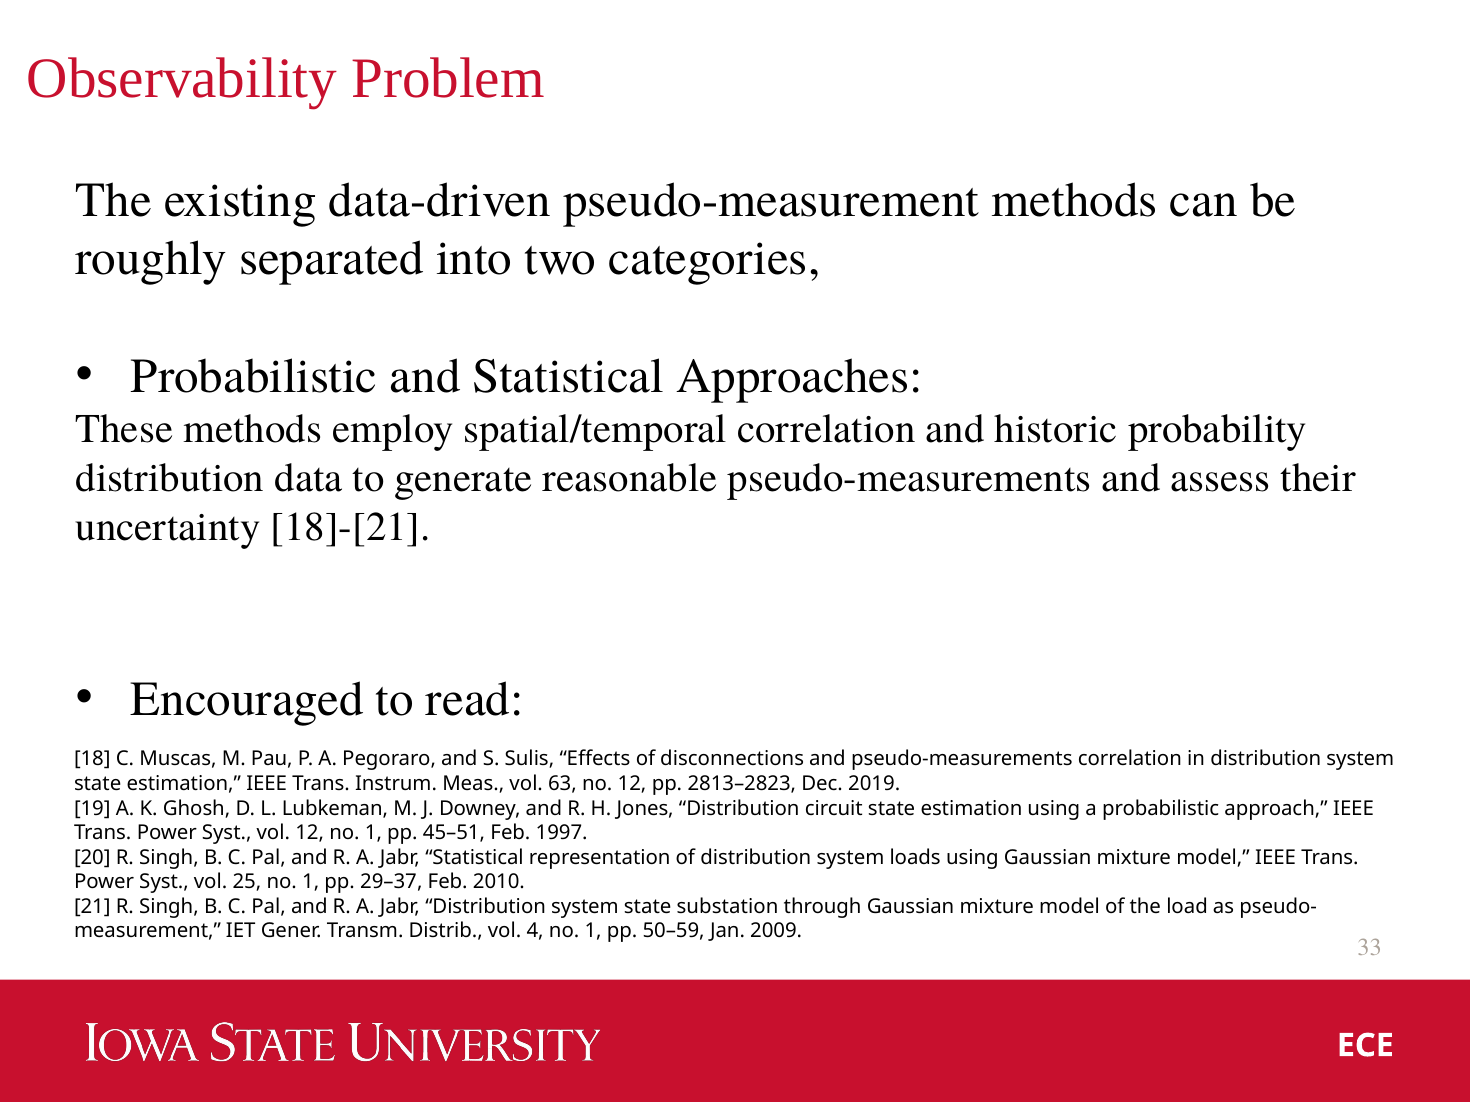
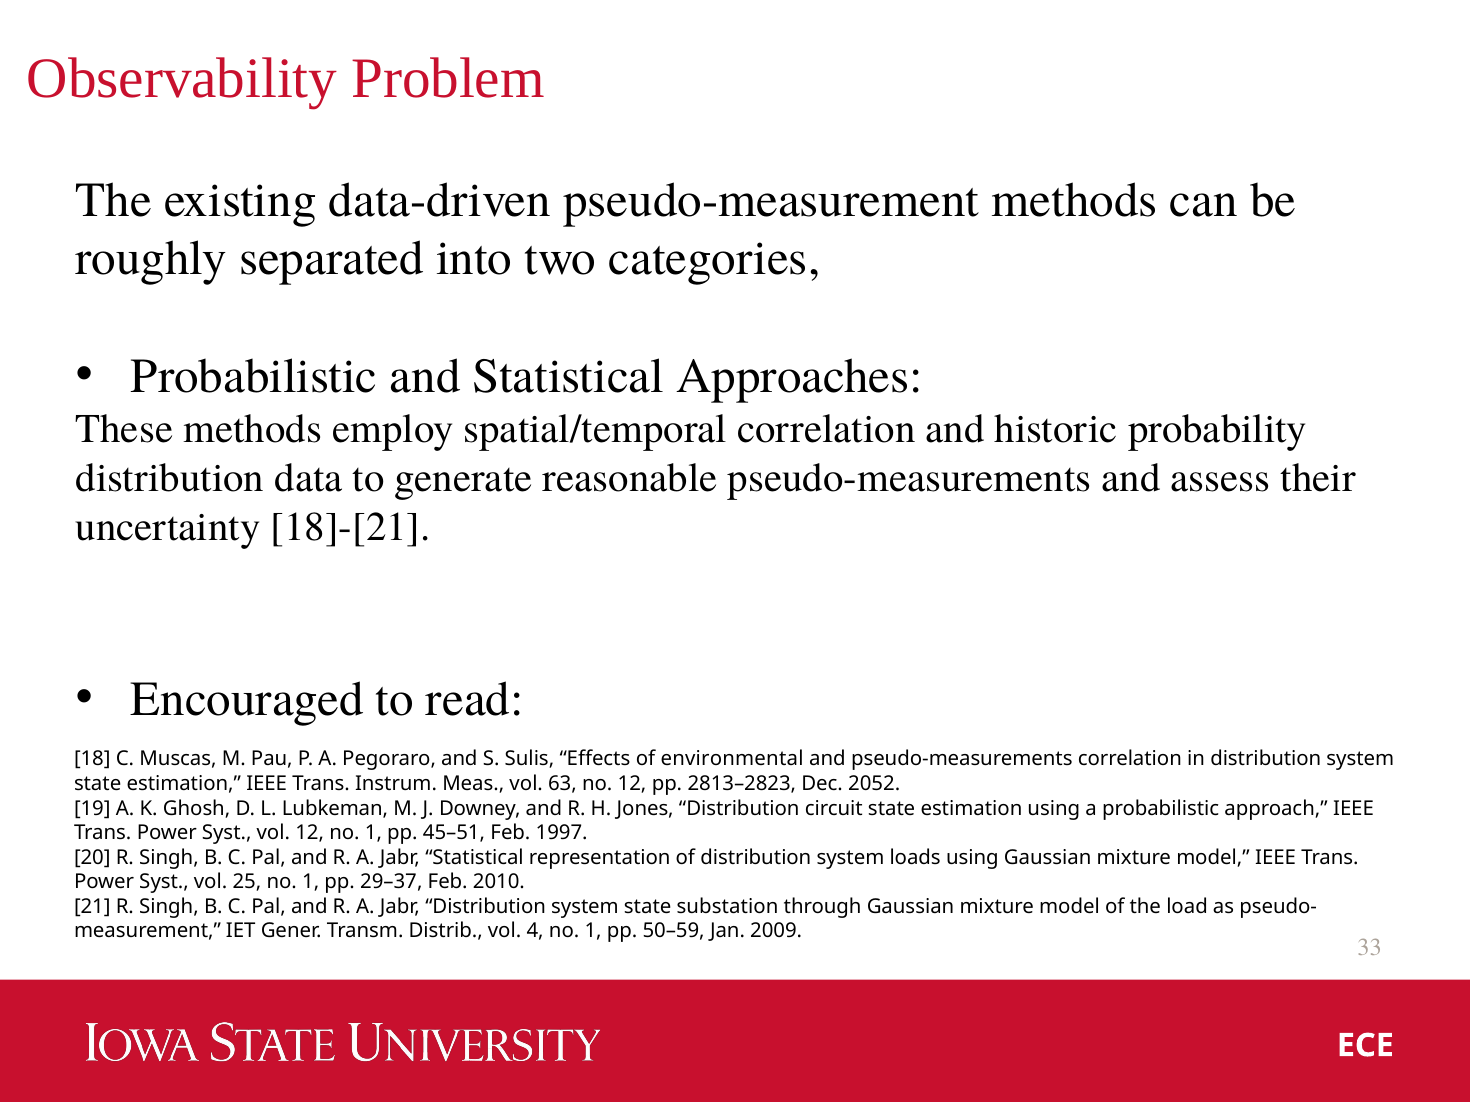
disconnections: disconnections -> environmental
2019: 2019 -> 2052
